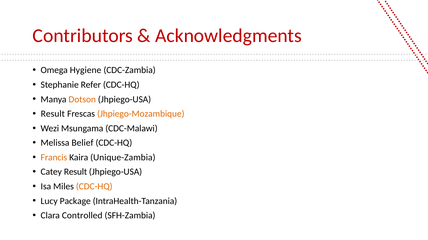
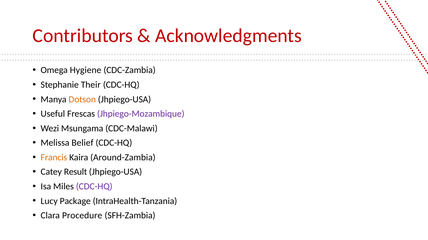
Refer: Refer -> Their
Result at (53, 114): Result -> Useful
Jhpiego-Mozambique colour: orange -> purple
Unique-Zambia: Unique-Zambia -> Around-Zambia
CDC-HQ at (94, 187) colour: orange -> purple
Controlled: Controlled -> Procedure
